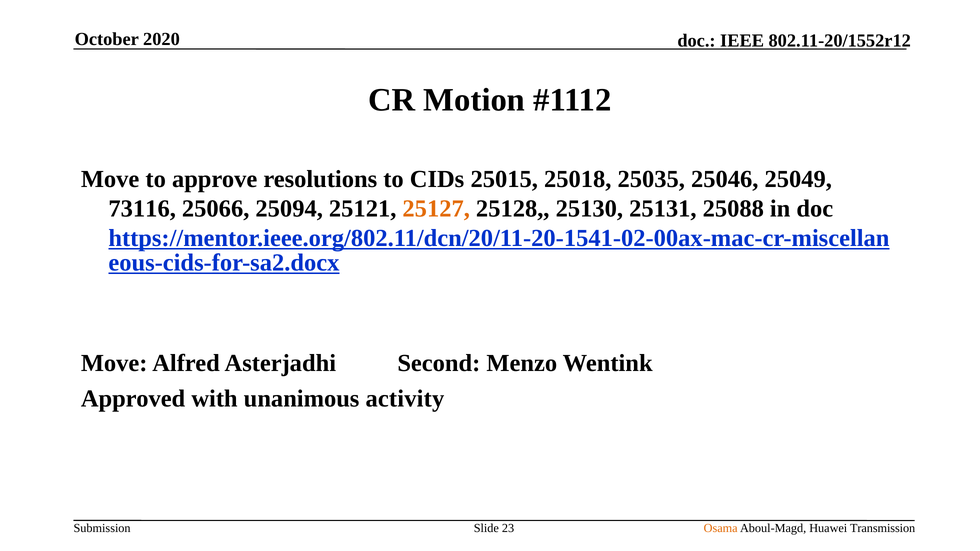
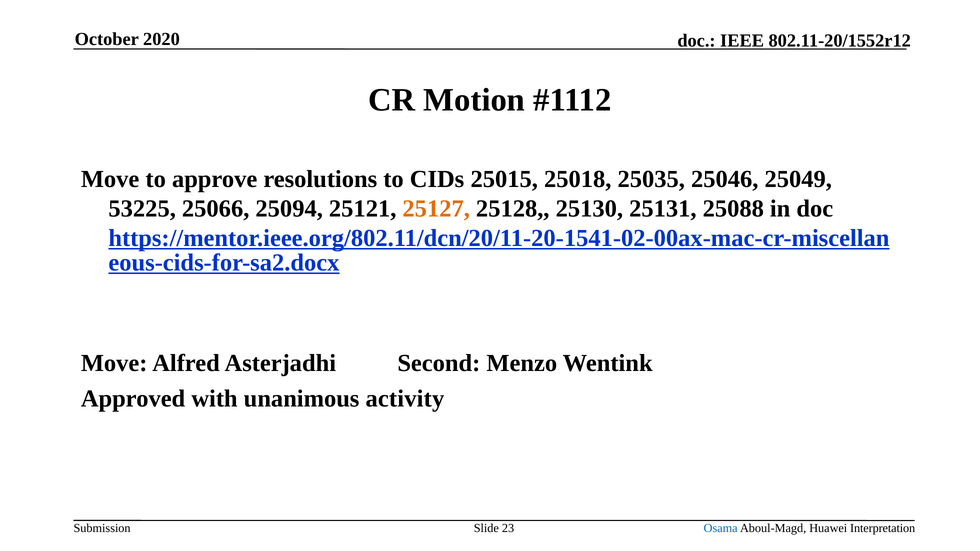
73116: 73116 -> 53225
Osama colour: orange -> blue
Transmission: Transmission -> Interpretation
